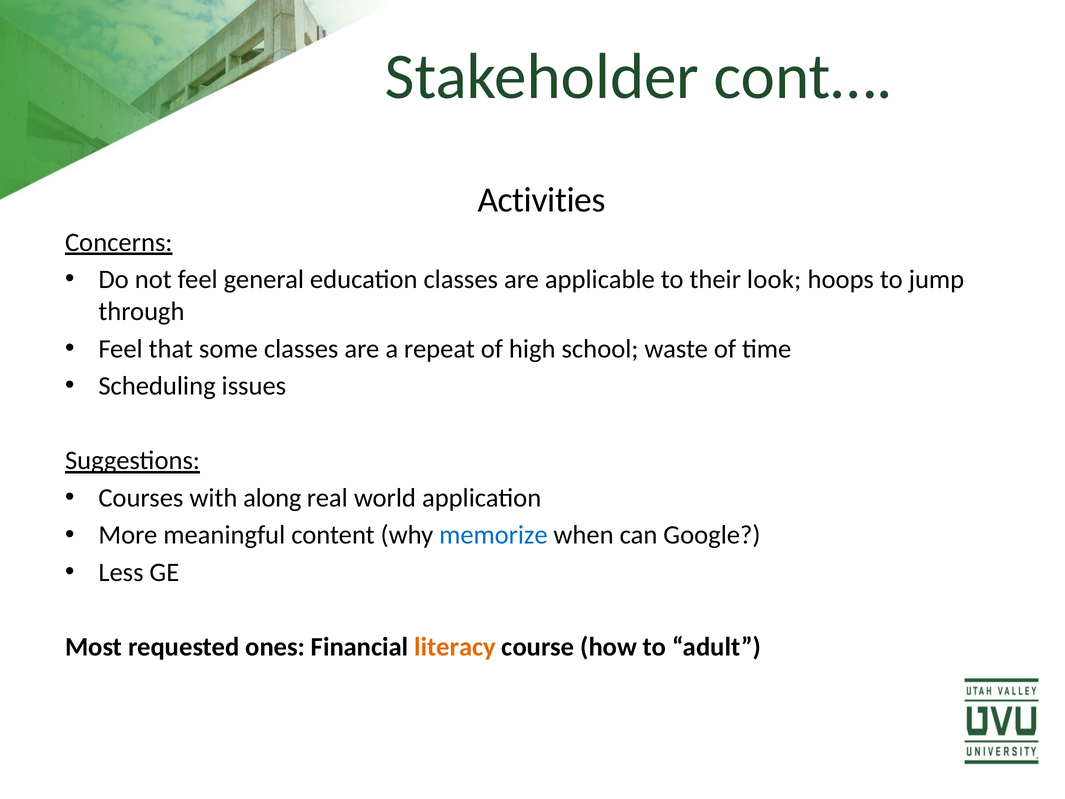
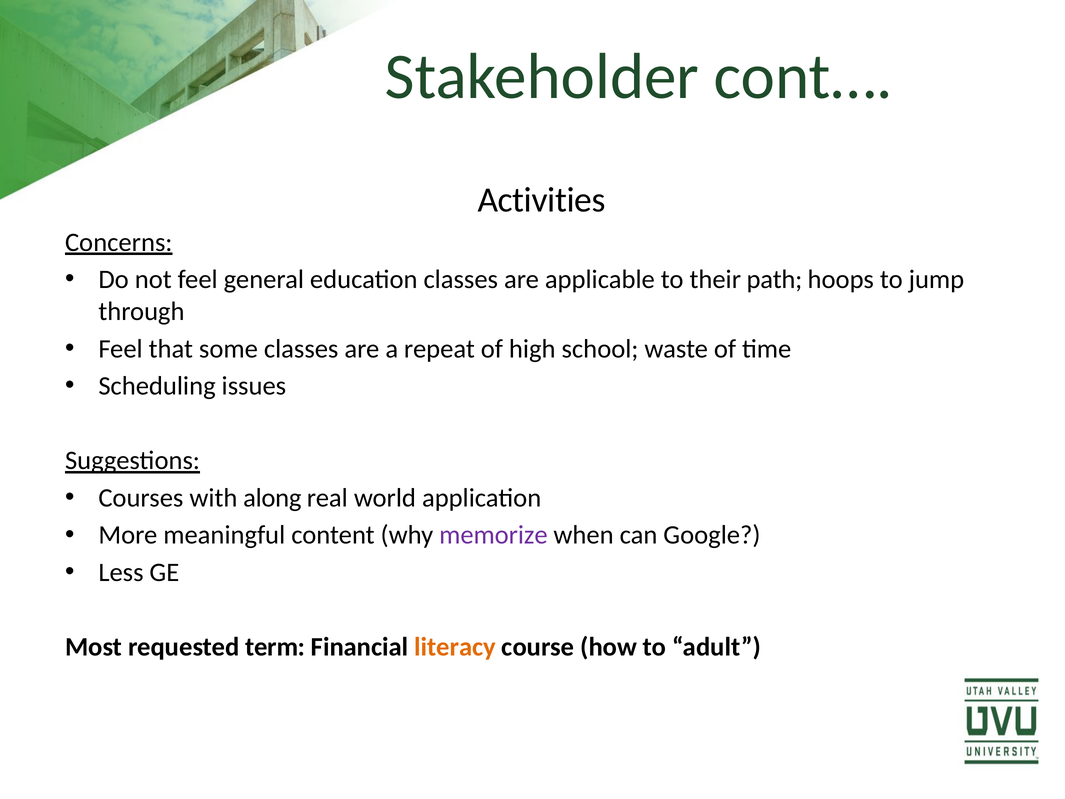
look: look -> path
memorize colour: blue -> purple
ones: ones -> term
